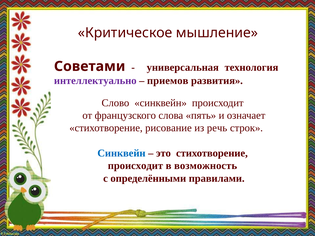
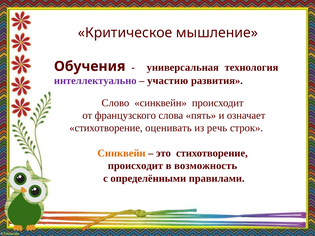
Советами: Советами -> Обучения
приемов: приемов -> участию
рисование: рисование -> оценивать
Синквейн at (121, 153) colour: blue -> orange
